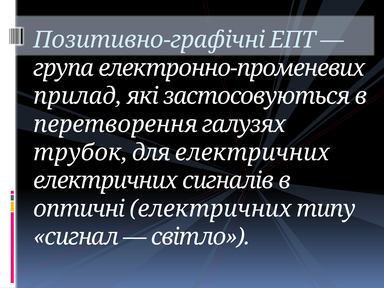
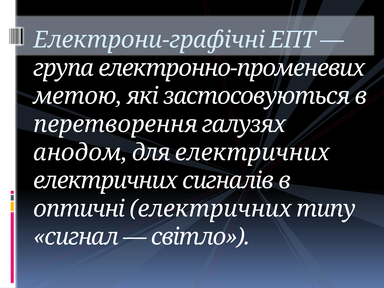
Позитивно-графічні: Позитивно-графічні -> Електрони-графічні
прилад: прилад -> метою
трубок: трубок -> анодом
